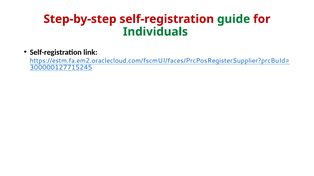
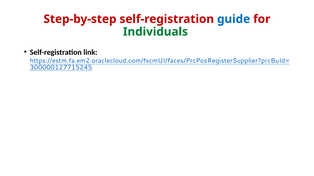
guide colour: green -> blue
